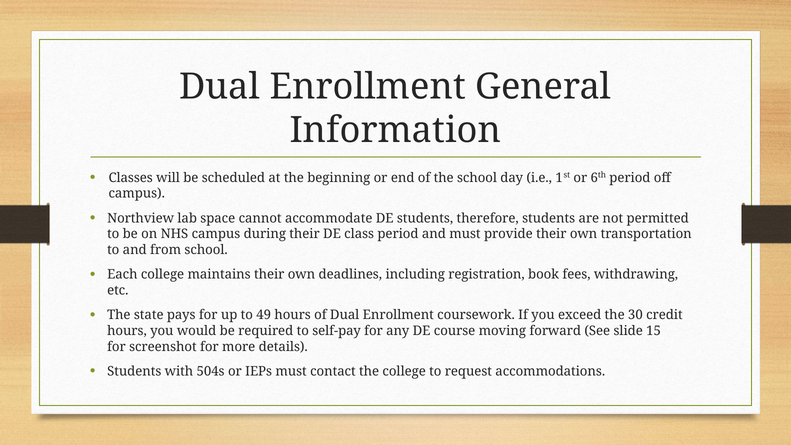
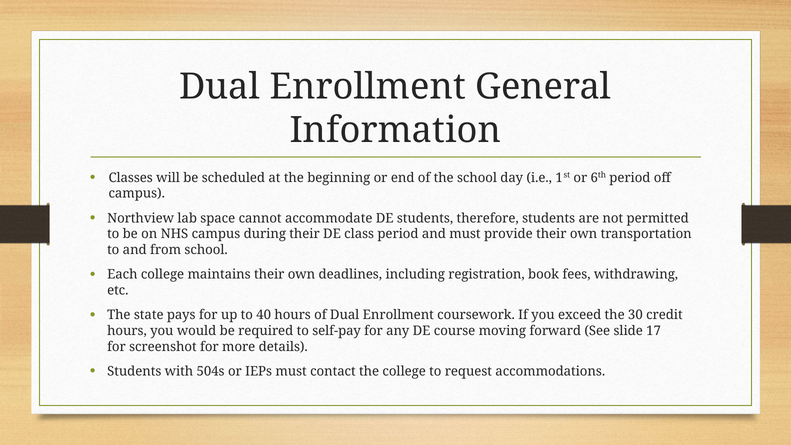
49: 49 -> 40
15: 15 -> 17
